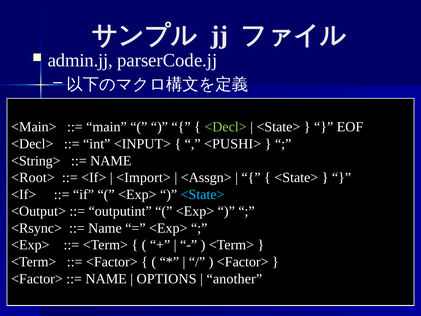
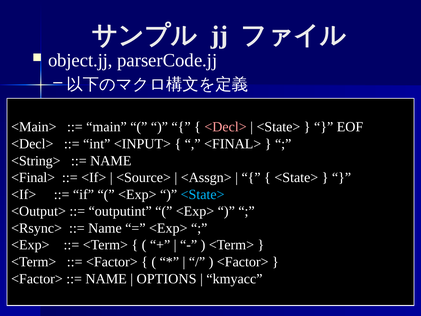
admin.jj: admin.jj -> object.jj
<Decl> at (226, 127) colour: light green -> pink
<PUSHI> at (233, 144): <PUSHI> -> <FINAL>
<Root> at (33, 177): <Root> -> <Final>
<Import>: <Import> -> <Source>
another: another -> kmyacc
